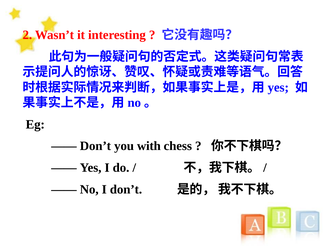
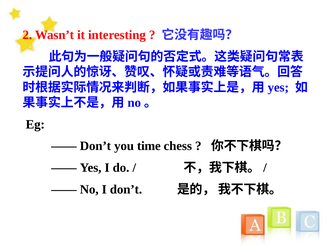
with: with -> time
